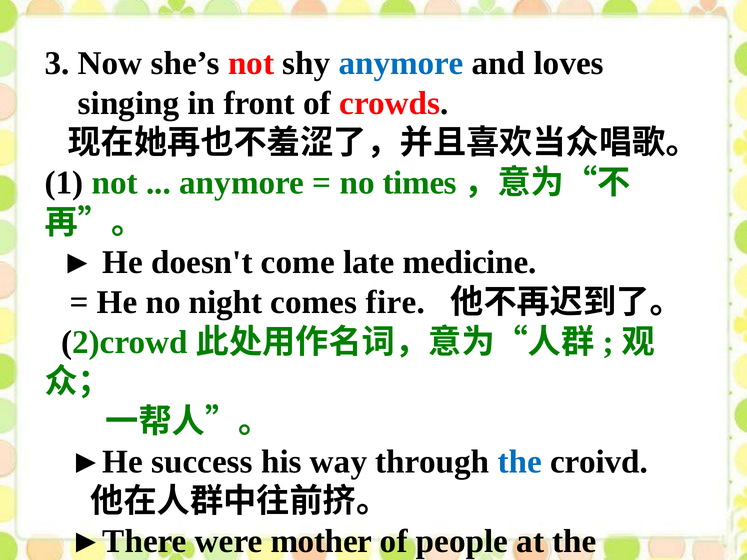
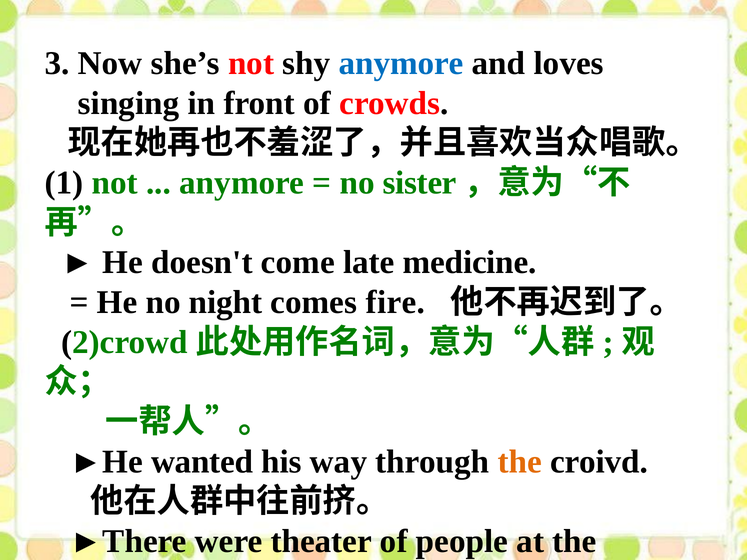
times: times -> sister
success: success -> wanted
the at (520, 462) colour: blue -> orange
were mother: mother -> theater
